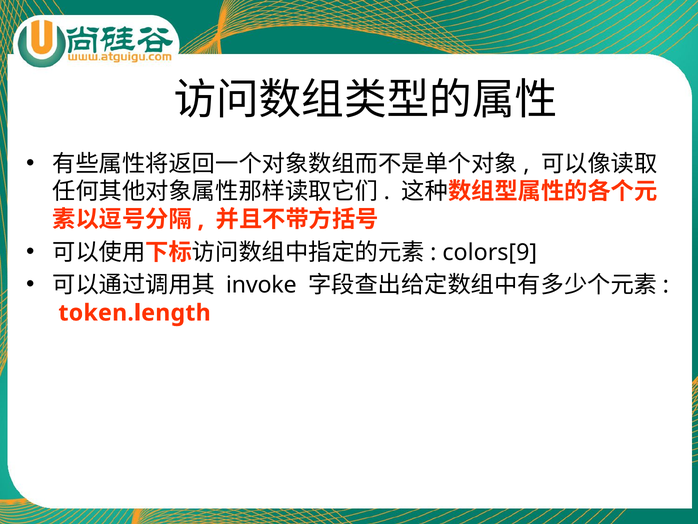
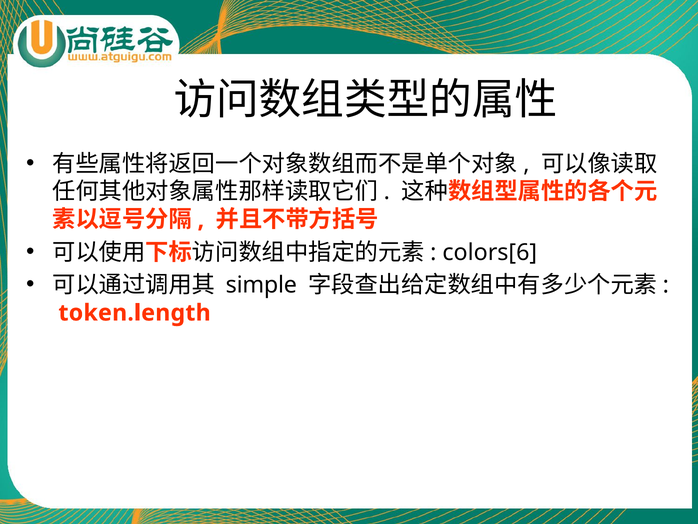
colors[9: colors[9 -> colors[6
invoke: invoke -> simple
